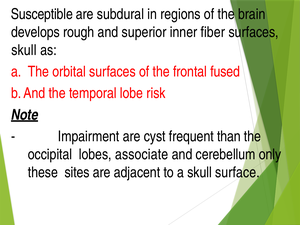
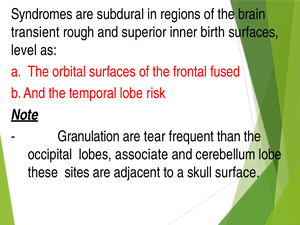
Susceptible: Susceptible -> Syndromes
develops: develops -> transient
fiber: fiber -> birth
skull at (24, 50): skull -> level
Impairment: Impairment -> Granulation
cyst: cyst -> tear
cerebellum only: only -> lobe
